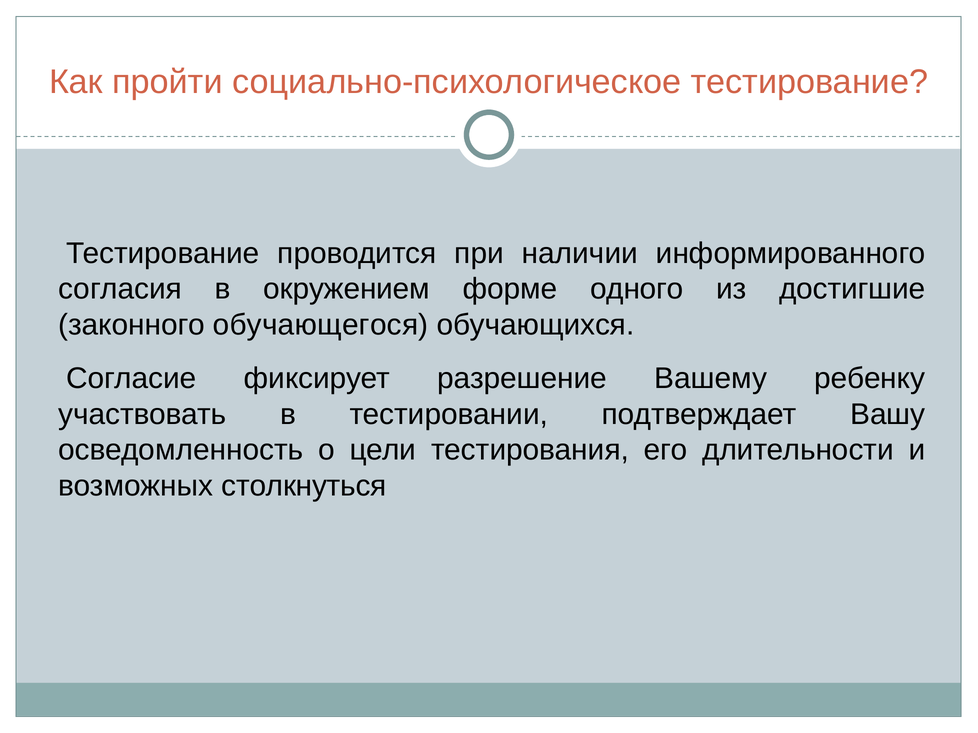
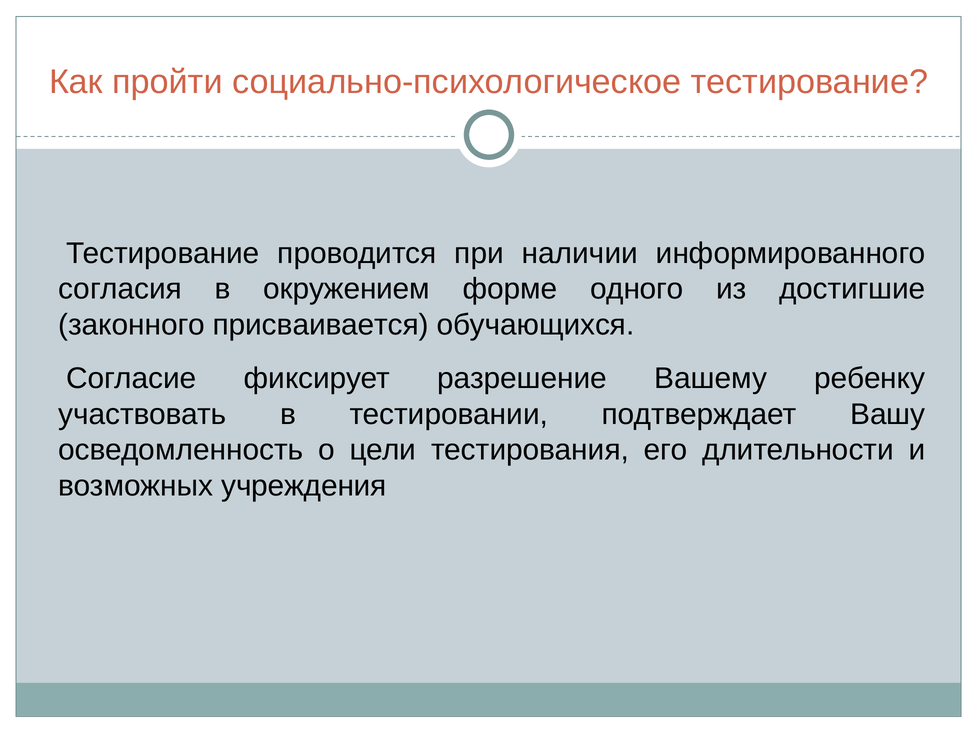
обучающегося: обучающегося -> присваивается
столкнуться: столкнуться -> учреждения
